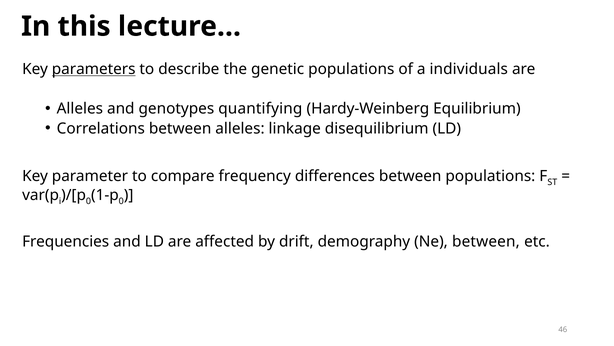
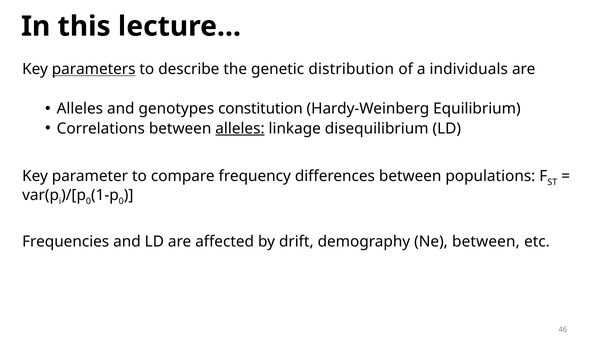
genetic populations: populations -> distribution
quantifying: quantifying -> constitution
alleles at (240, 128) underline: none -> present
